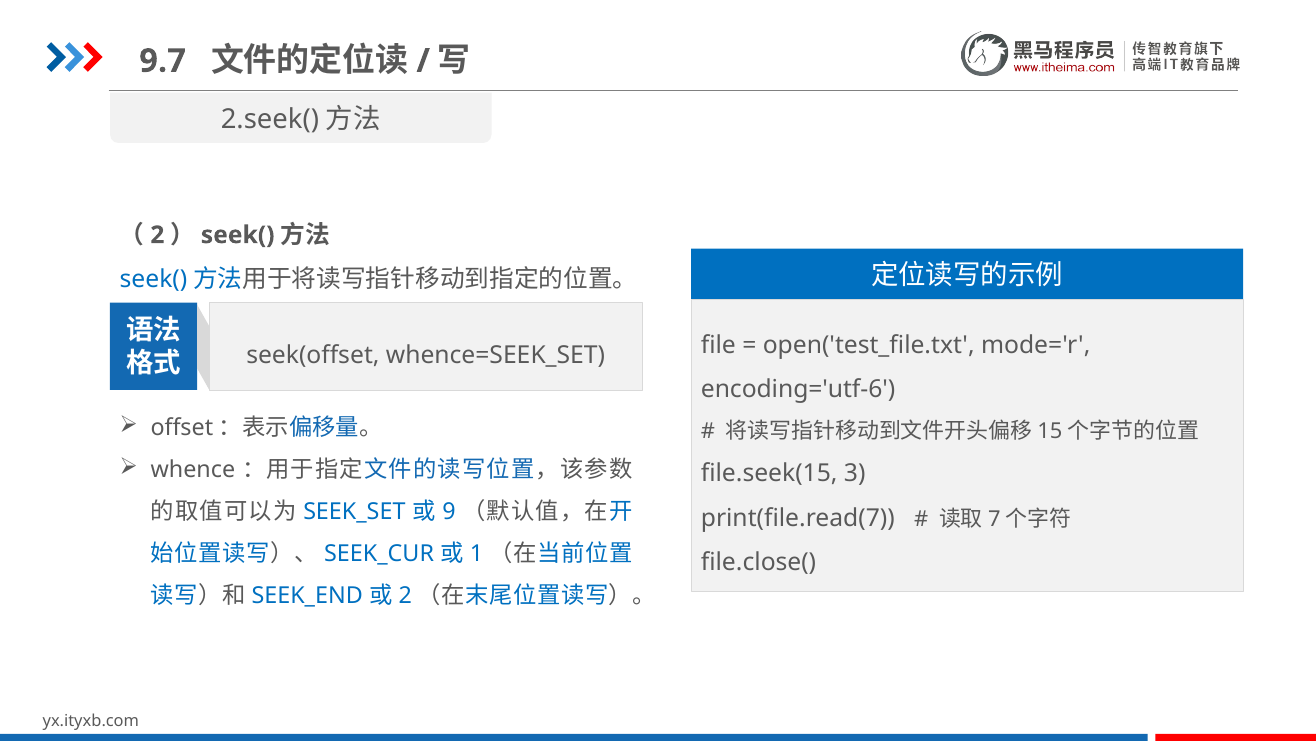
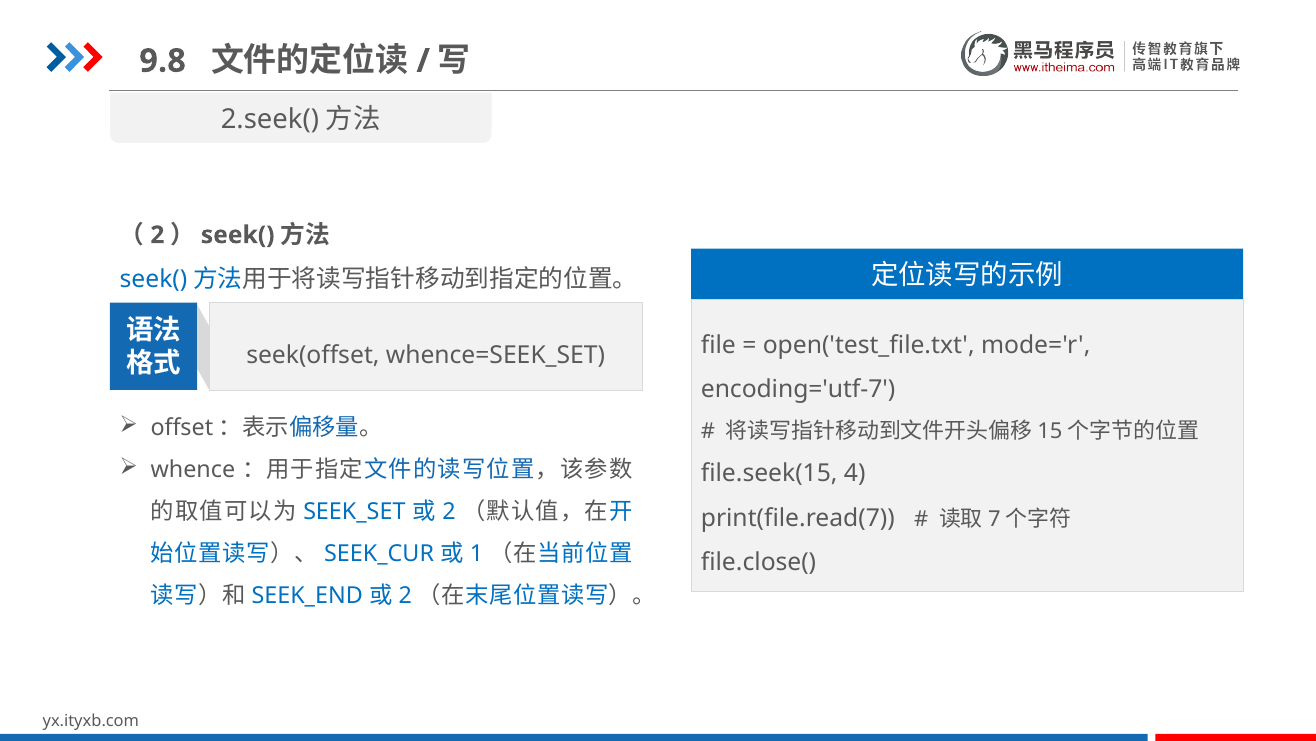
9.7: 9.7 -> 9.8
encoding='utf-6: encoding='utf-6 -> encoding='utf-7
3: 3 -> 4
9 at (449, 512): 9 -> 2
